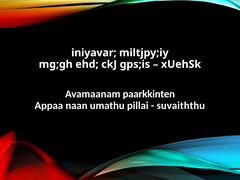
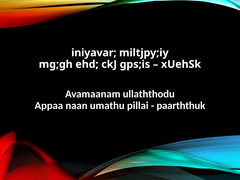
paarkkinten: paarkkinten -> ullaththodu
suvaiththu: suvaiththu -> paarththuk
